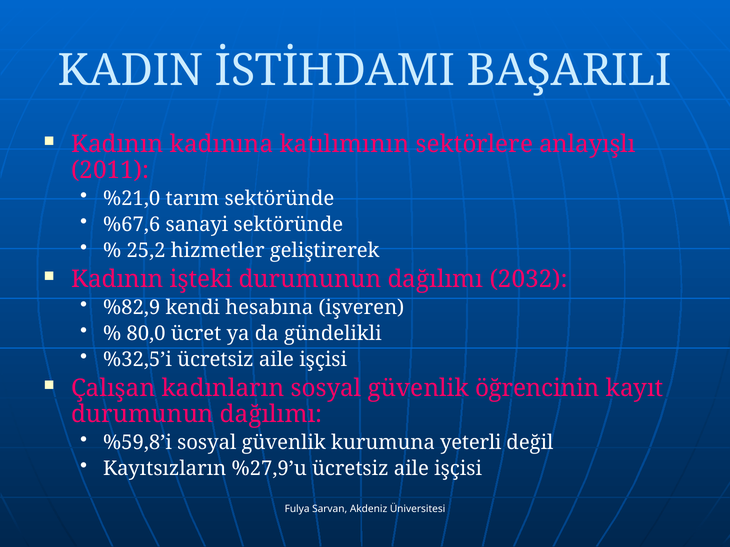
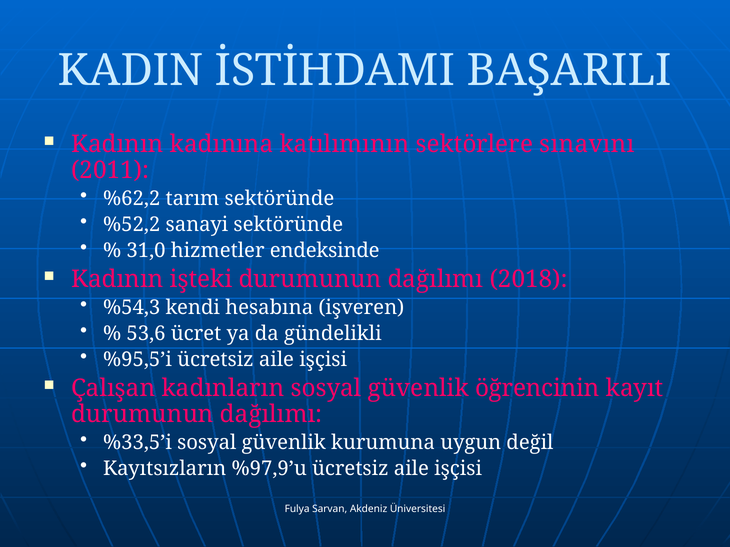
anlayışlı: anlayışlı -> sınavını
%21,0: %21,0 -> %62,2
%67,6: %67,6 -> %52,2
25,2: 25,2 -> 31,0
geliştirerek: geliştirerek -> endeksinde
2032: 2032 -> 2018
%82,9: %82,9 -> %54,3
80,0: 80,0 -> 53,6
%32,5’i: %32,5’i -> %95,5’i
%59,8’i: %59,8’i -> %33,5’i
yeterli: yeterli -> uygun
%27,9’u: %27,9’u -> %97,9’u
